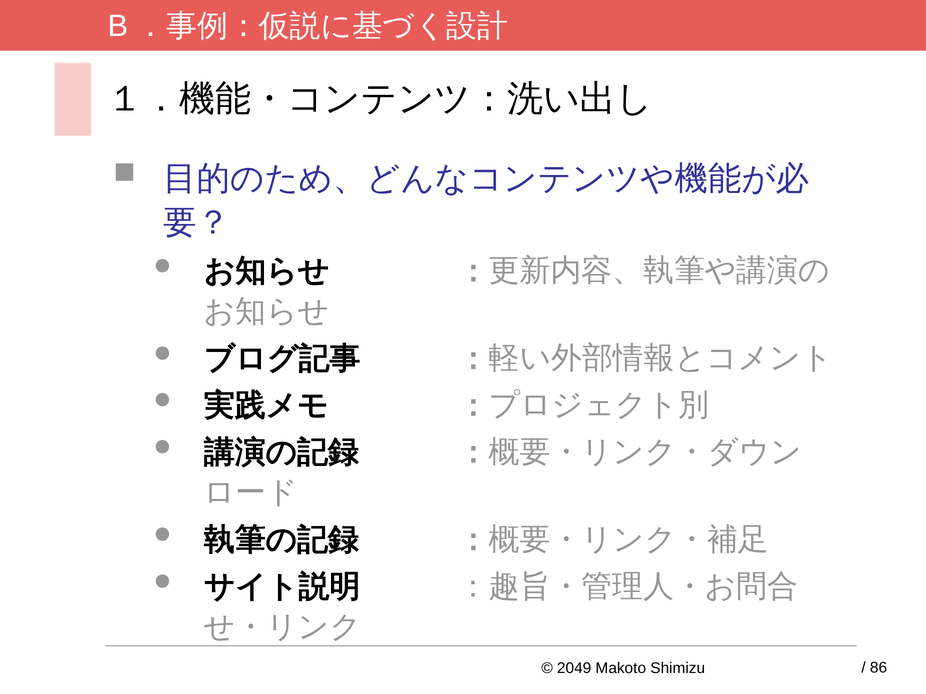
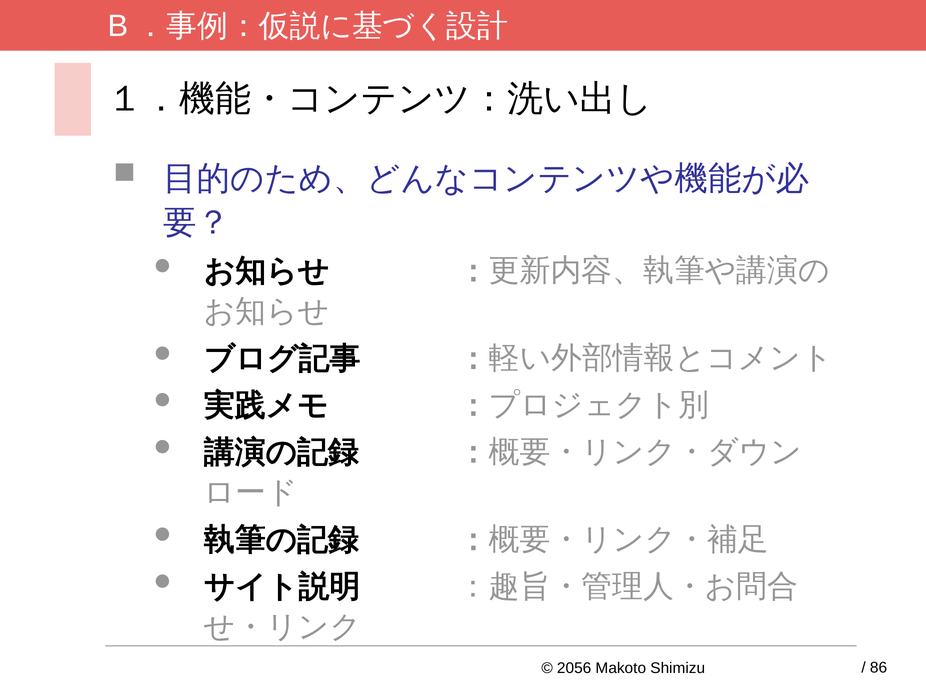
2049: 2049 -> 2056
